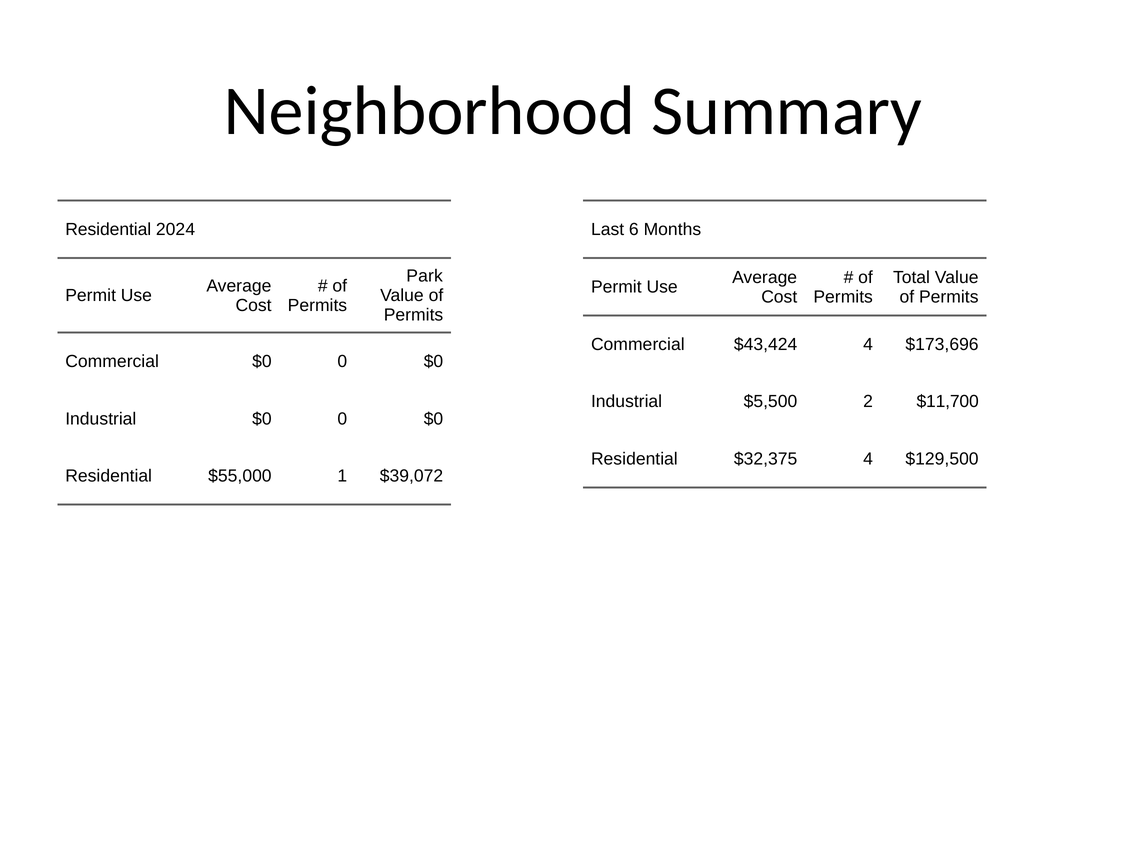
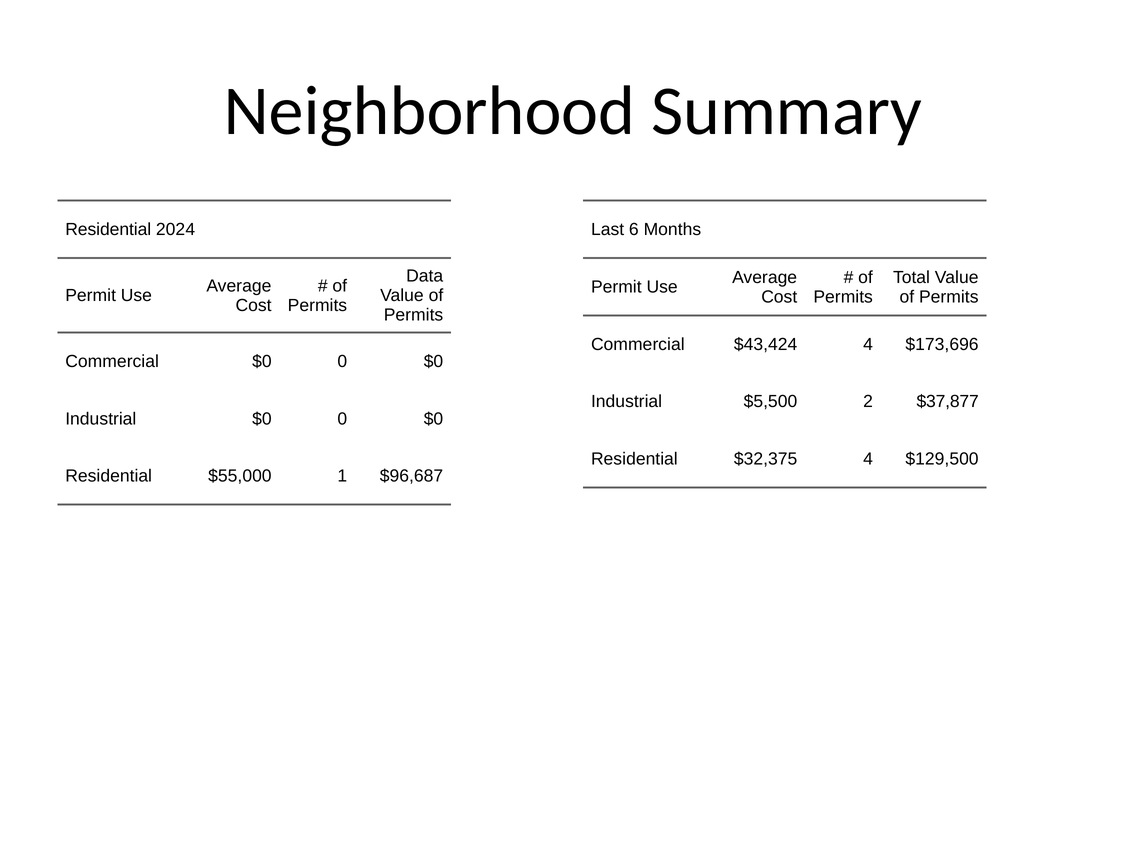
Park: Park -> Data
$11,700: $11,700 -> $37,877
$39,072: $39,072 -> $96,687
